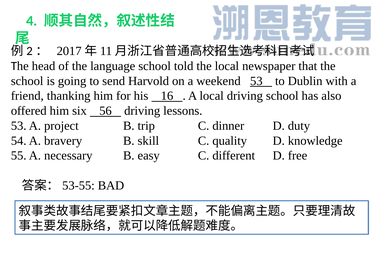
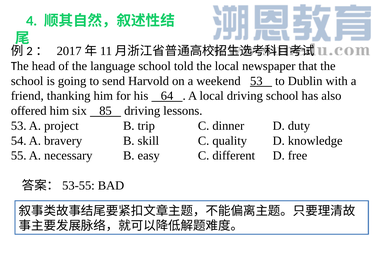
16: 16 -> 64
56: 56 -> 85
